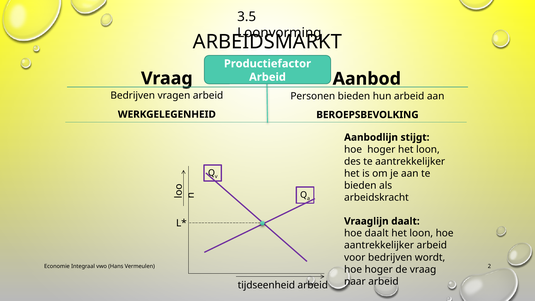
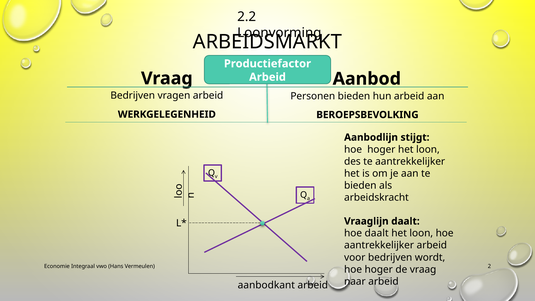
3.5: 3.5 -> 2.2
tijdseenheid: tijdseenheid -> aanbodkant
